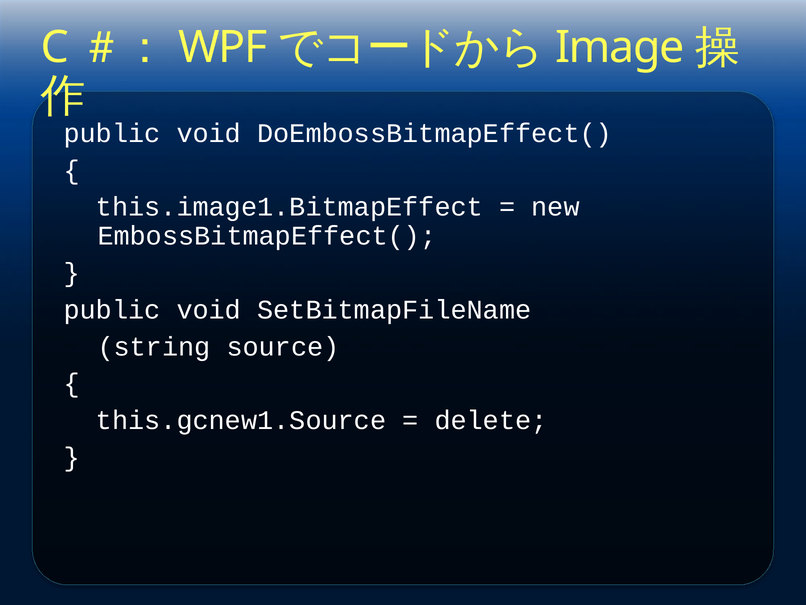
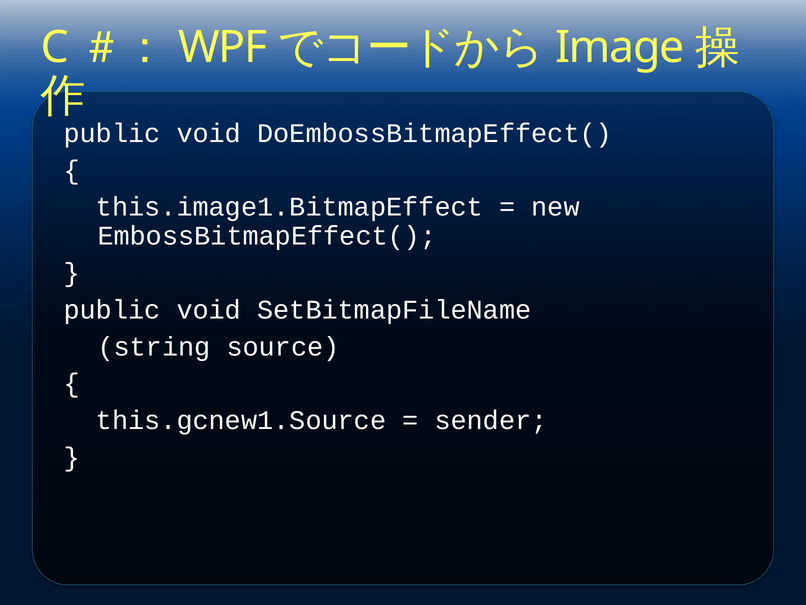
delete: delete -> sender
